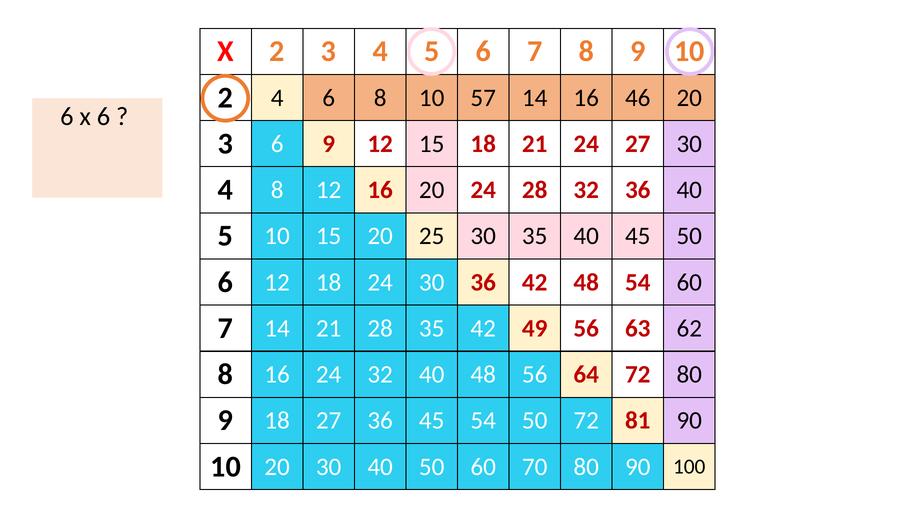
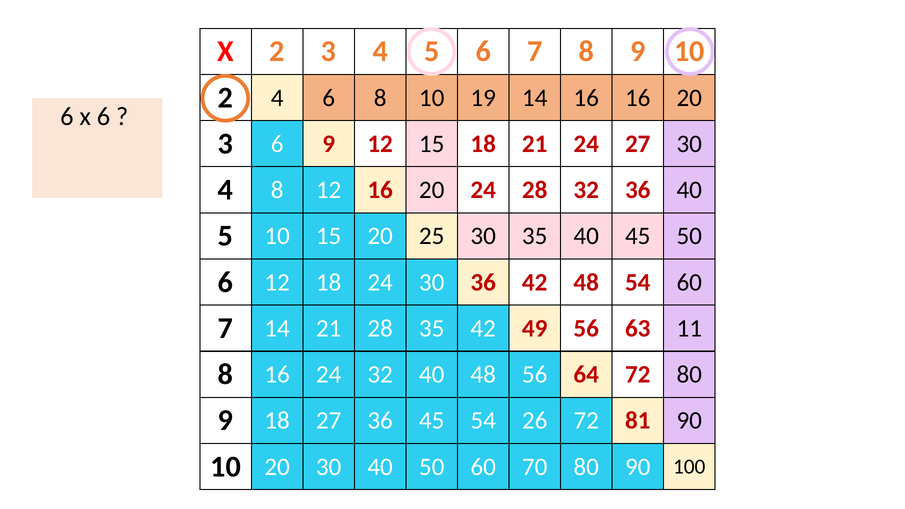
57: 57 -> 19
16 46: 46 -> 16
62: 62 -> 11
54 50: 50 -> 26
